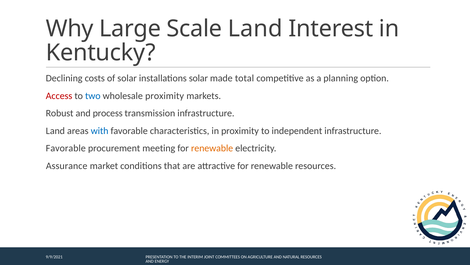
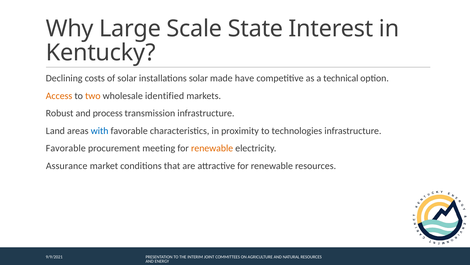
Scale Land: Land -> State
total: total -> have
planning: planning -> technical
Access colour: red -> orange
two colour: blue -> orange
wholesale proximity: proximity -> identified
independent: independent -> technologies
